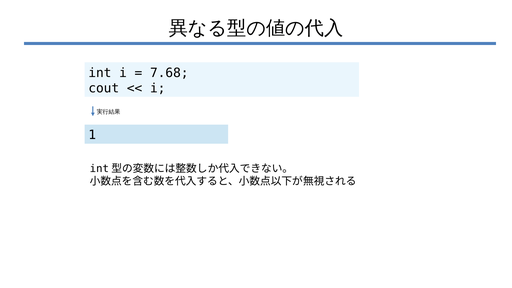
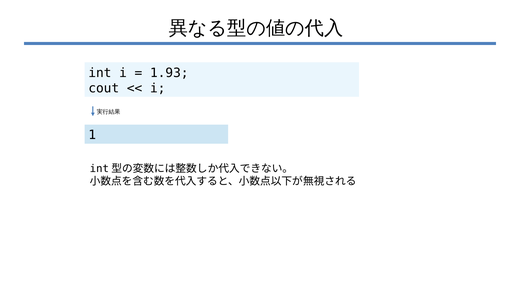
7.68: 7.68 -> 1.93
